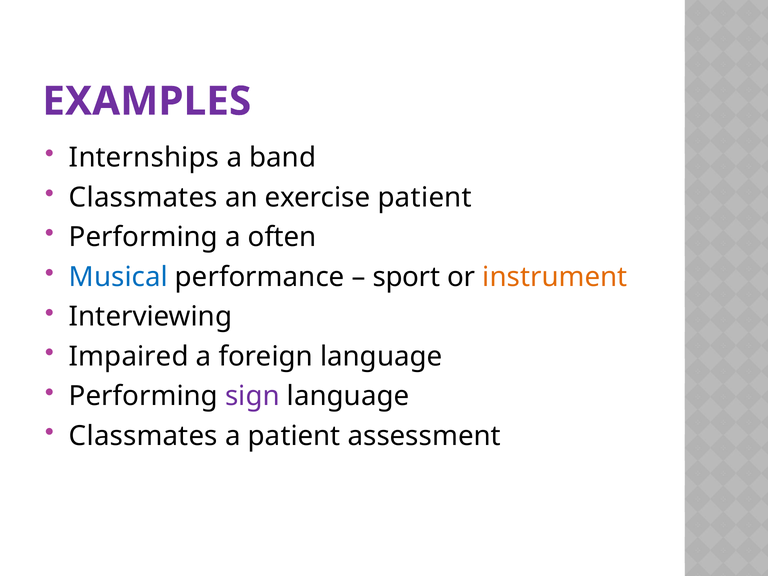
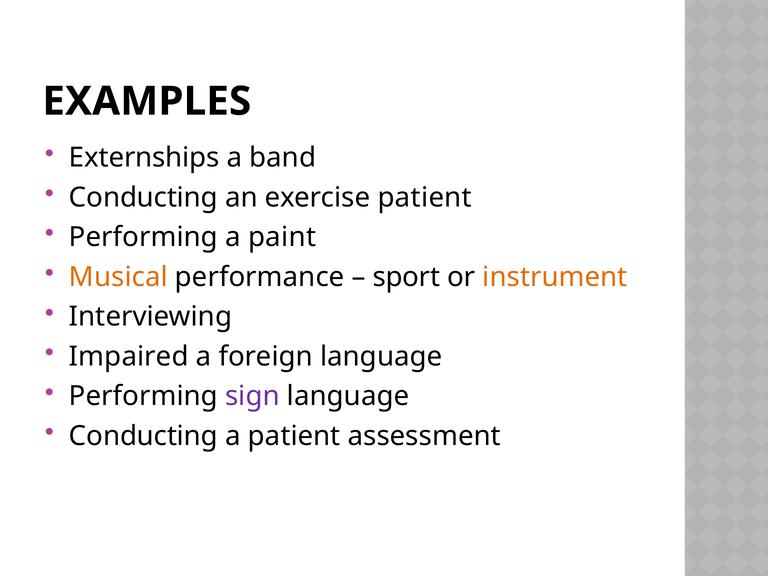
EXAMPLES colour: purple -> black
Internships: Internships -> Externships
Classmates at (143, 197): Classmates -> Conducting
often: often -> paint
Musical colour: blue -> orange
Classmates at (143, 436): Classmates -> Conducting
